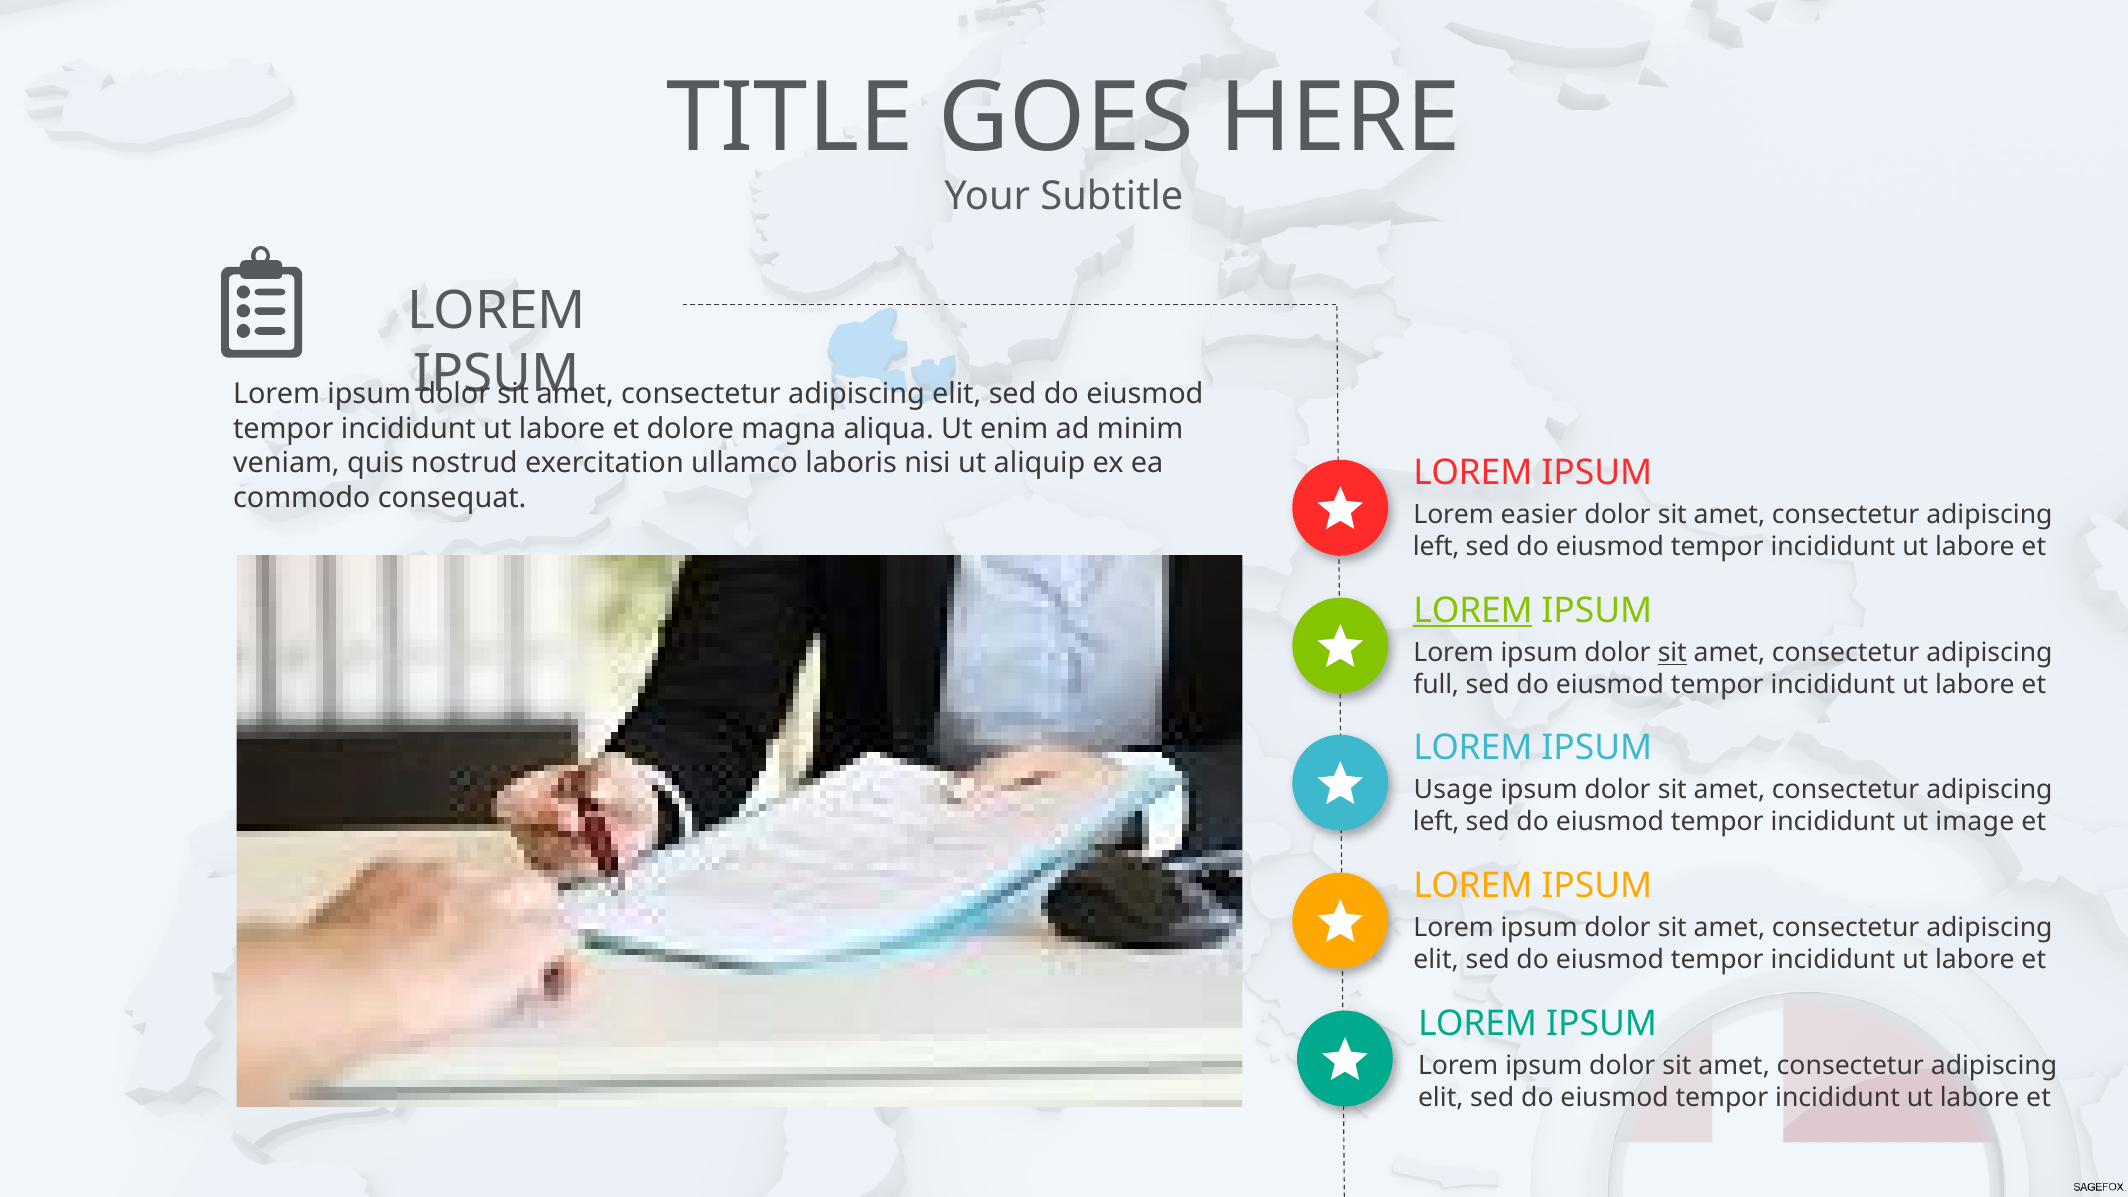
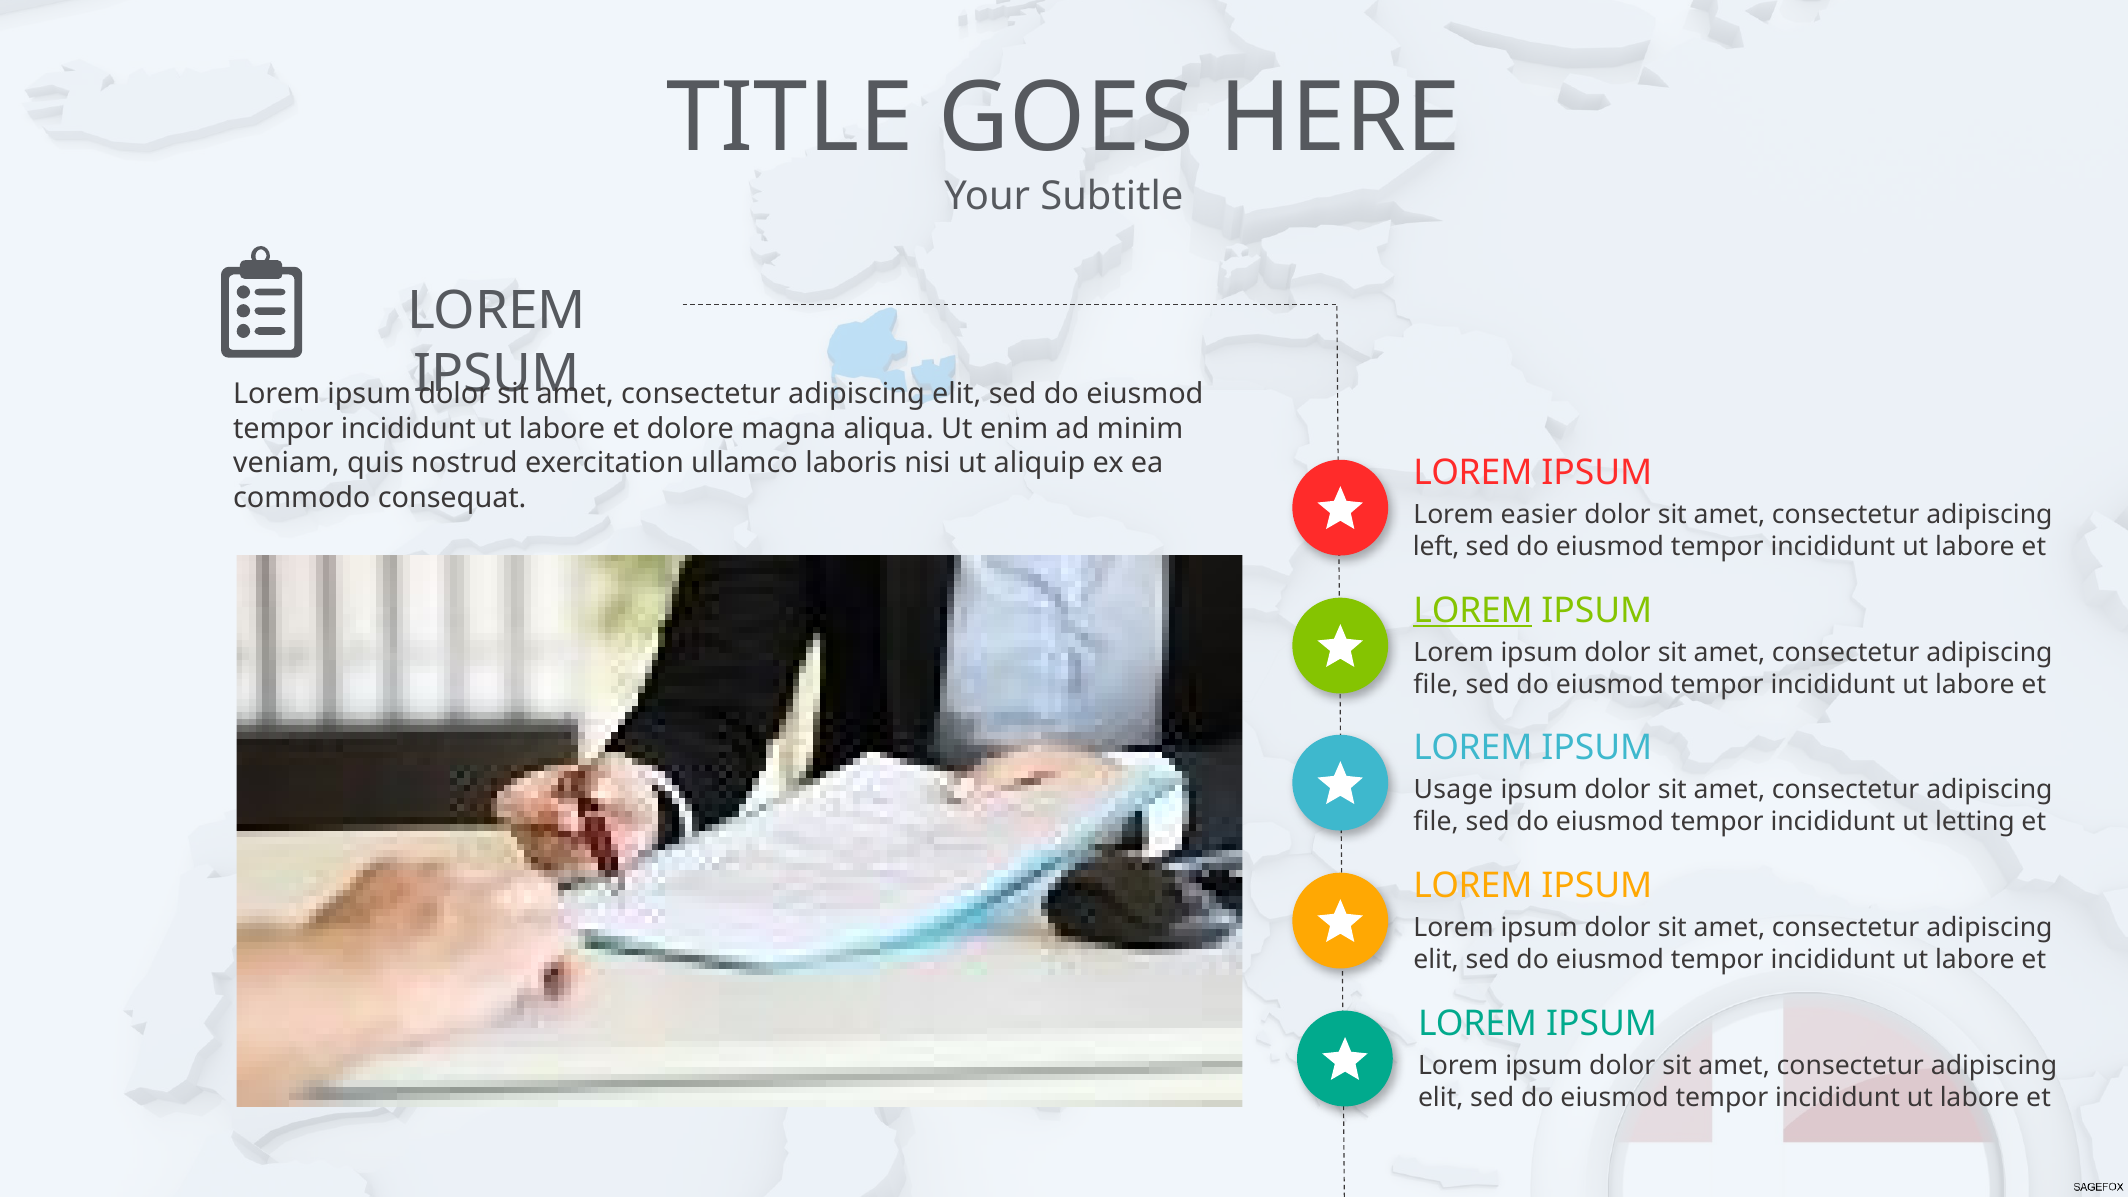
sit at (1672, 653) underline: present -> none
full at (1436, 685): full -> file
left at (1436, 822): left -> file
image: image -> letting
